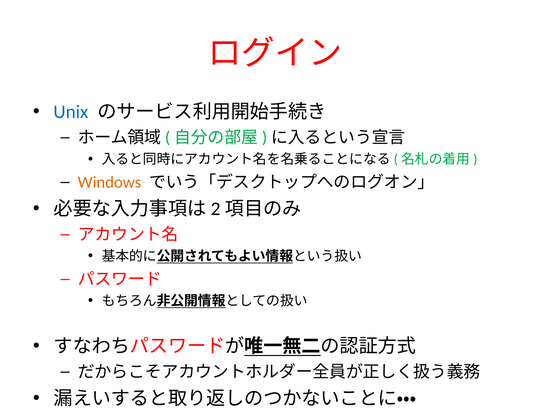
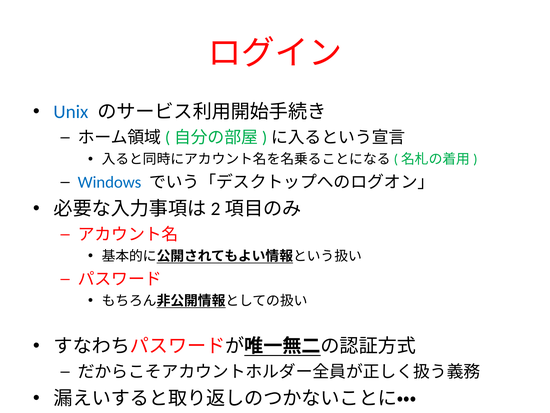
Windows colour: orange -> blue
